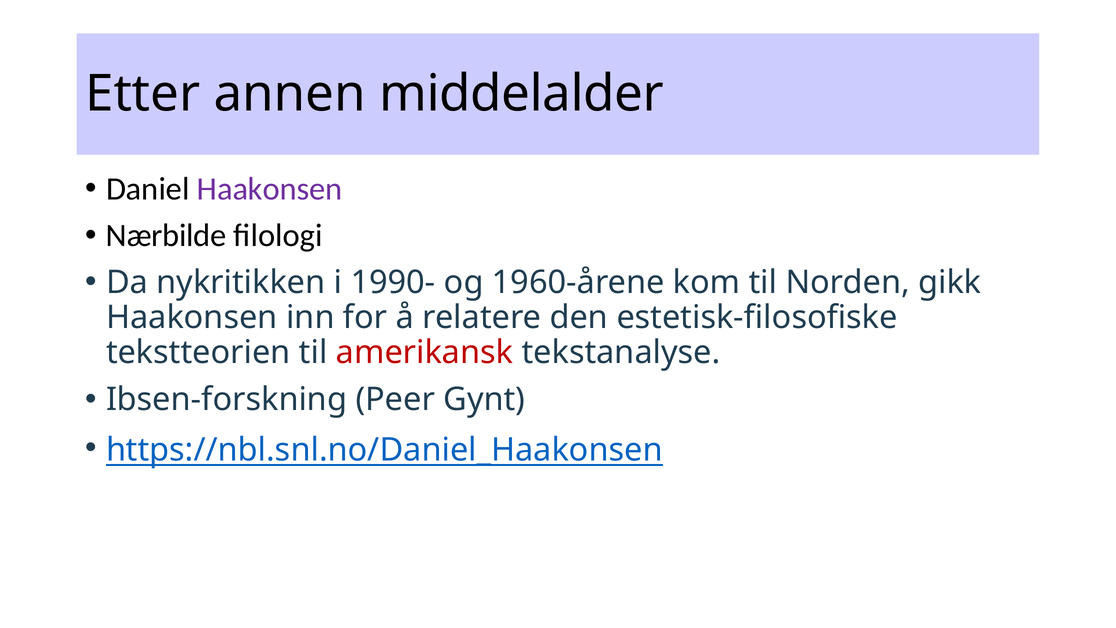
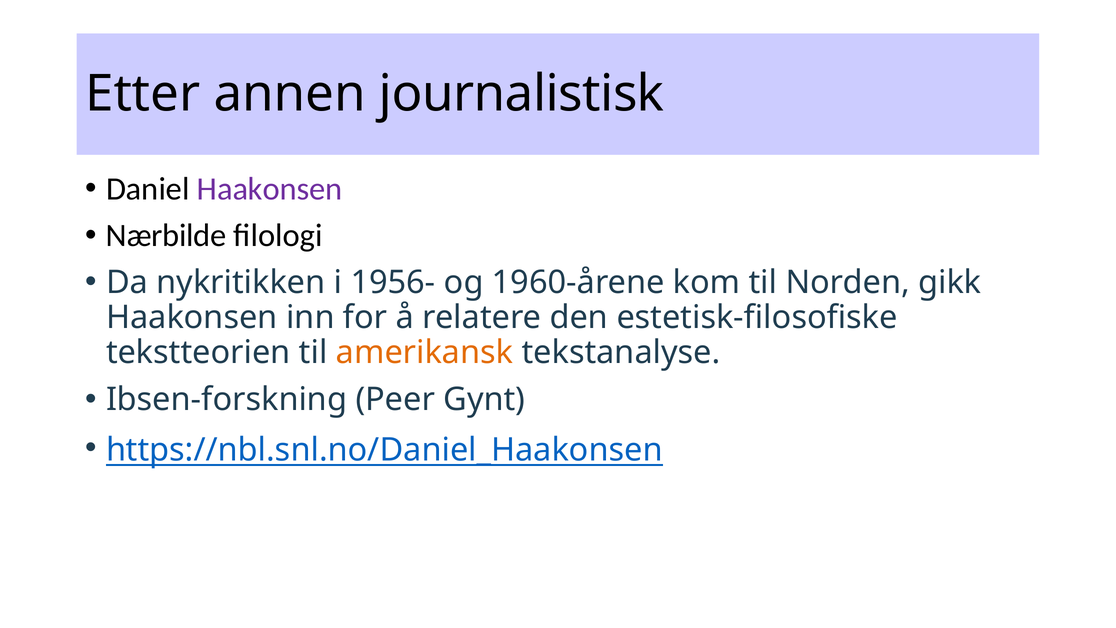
middelalder: middelalder -> journalistisk
1990-: 1990- -> 1956-
amerikansk colour: red -> orange
